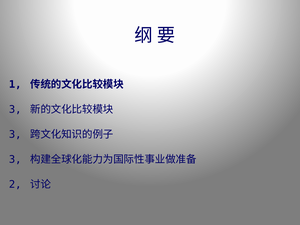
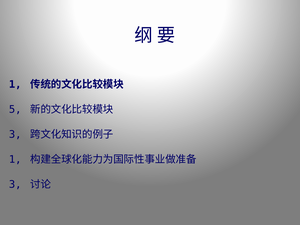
3 at (15, 109): 3 -> 5
3 at (15, 159): 3 -> 1
2 at (15, 184): 2 -> 3
